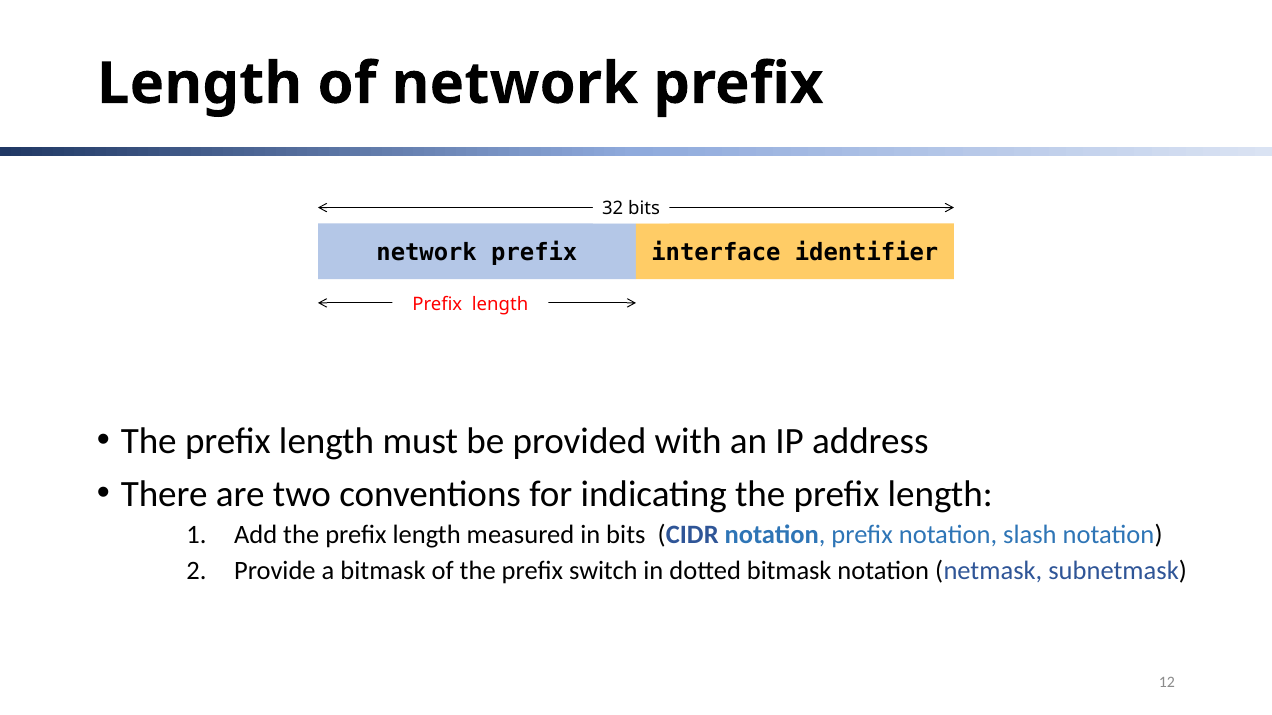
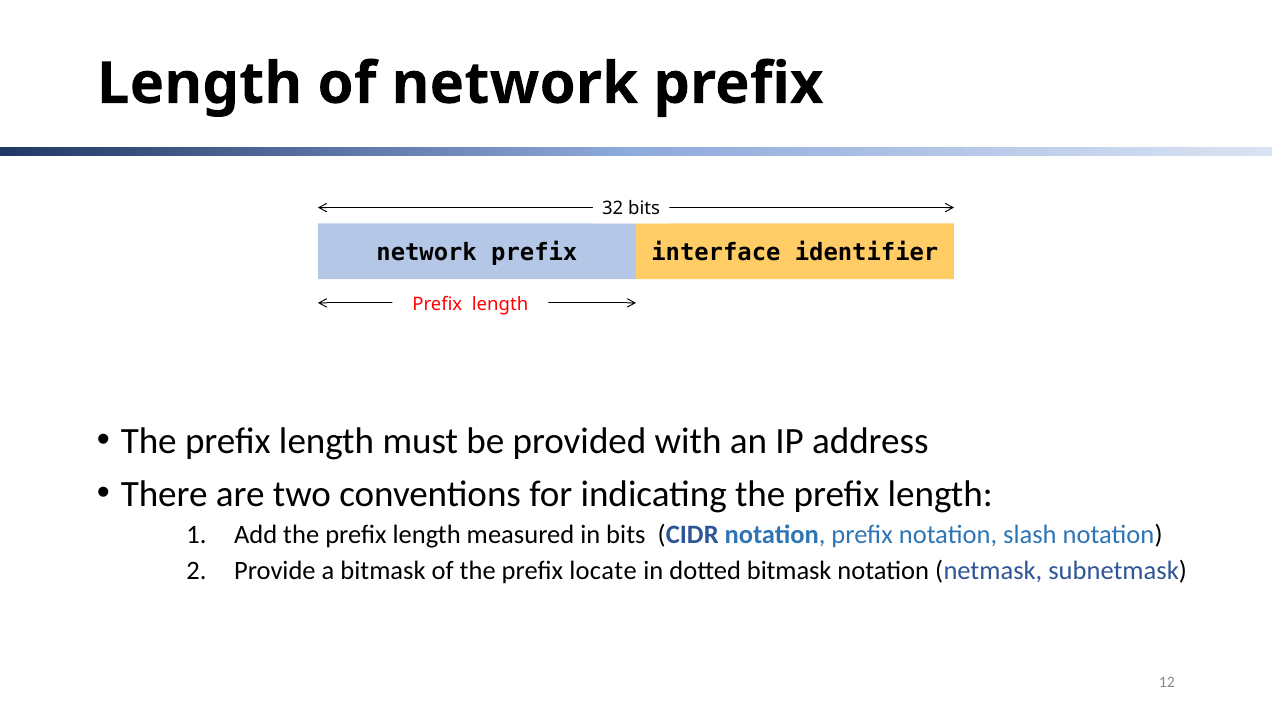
switch: switch -> locate
